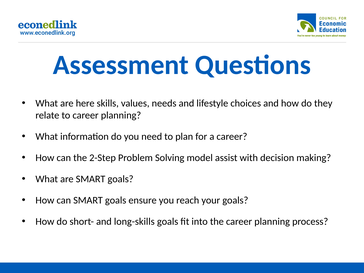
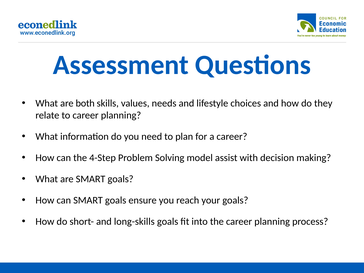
here: here -> both
2-Step: 2-Step -> 4-Step
